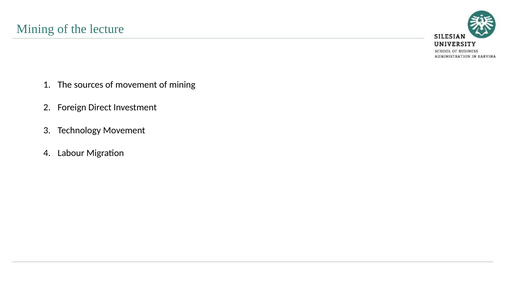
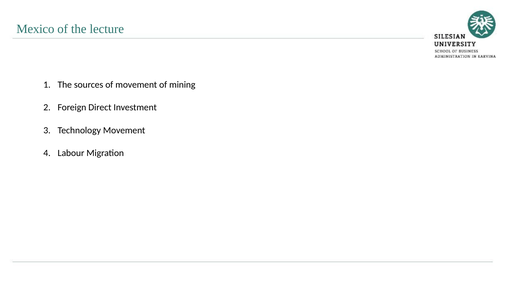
Mining at (35, 29): Mining -> Mexico
